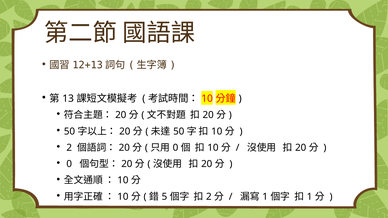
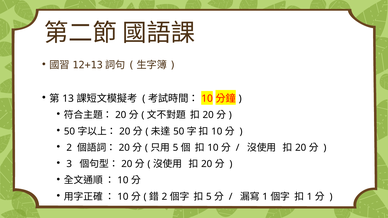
0 at (175, 148): 0 -> 5
0 at (69, 164): 0 -> 3
5 at (164, 197): 5 -> 2
2 at (209, 197): 2 -> 5
